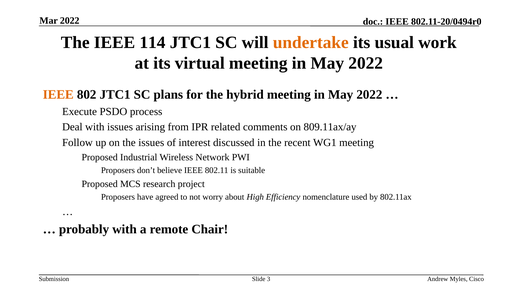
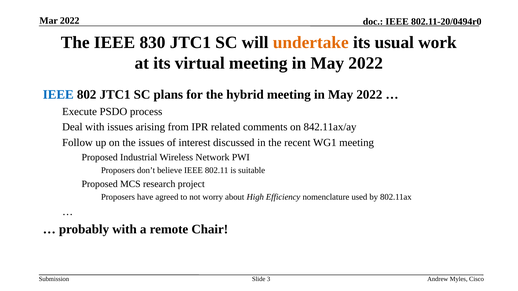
114: 114 -> 830
IEEE at (58, 95) colour: orange -> blue
809.11ax/ay: 809.11ax/ay -> 842.11ax/ay
